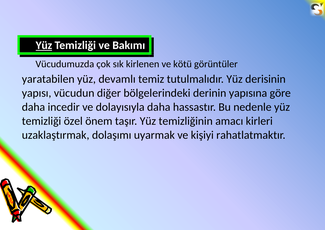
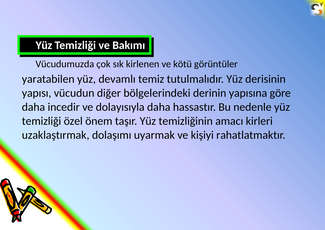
Yüz at (44, 45) underline: present -> none
